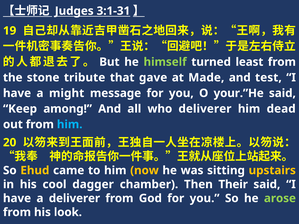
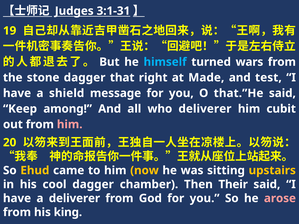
himself colour: light green -> light blue
least: least -> wars
stone tribute: tribute -> dagger
gave: gave -> right
might: might -> shield
your.”He: your.”He -> that.”He
dead: dead -> cubit
him at (70, 125) colour: light blue -> pink
arose colour: light green -> pink
look: look -> king
